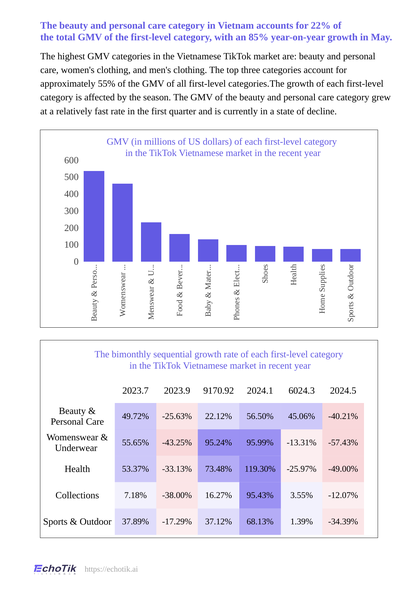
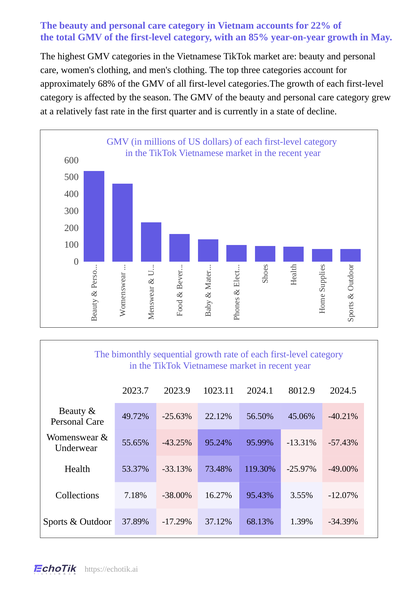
55%: 55% -> 68%
9170.92: 9170.92 -> 1023.11
6024.3: 6024.3 -> 8012.9
